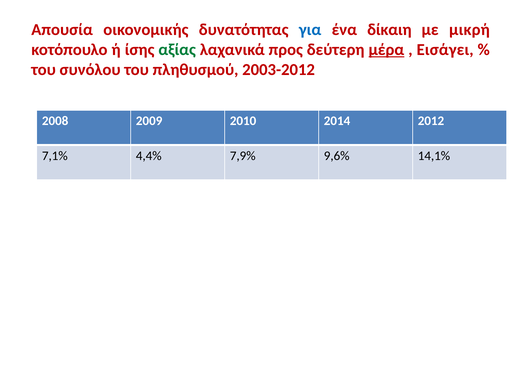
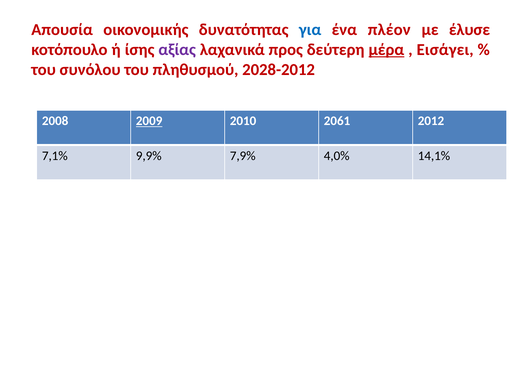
δίκαιη: δίκαιη -> πλέον
μικρή: μικρή -> έλυσε
αξίας colour: green -> purple
2003-2012: 2003-2012 -> 2028-2012
2009 underline: none -> present
2014: 2014 -> 2061
4,4%: 4,4% -> 9,9%
9,6%: 9,6% -> 4,0%
